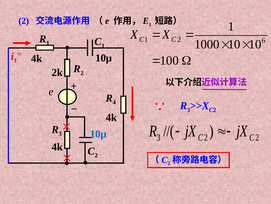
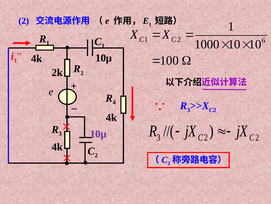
10μ at (98, 133) colour: blue -> purple
